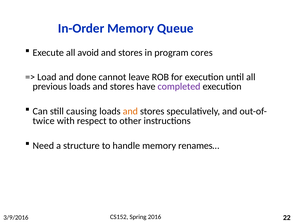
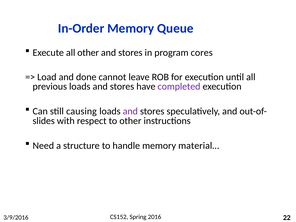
all avoid: avoid -> other
and at (130, 111) colour: orange -> purple
twice: twice -> slides
renames…: renames… -> material…
